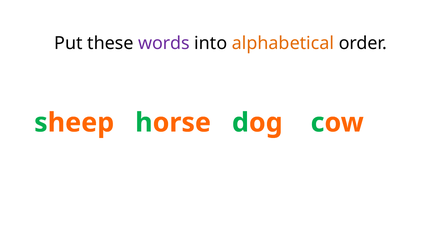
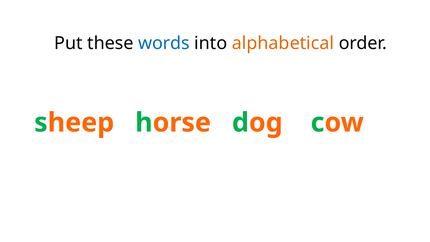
words colour: purple -> blue
